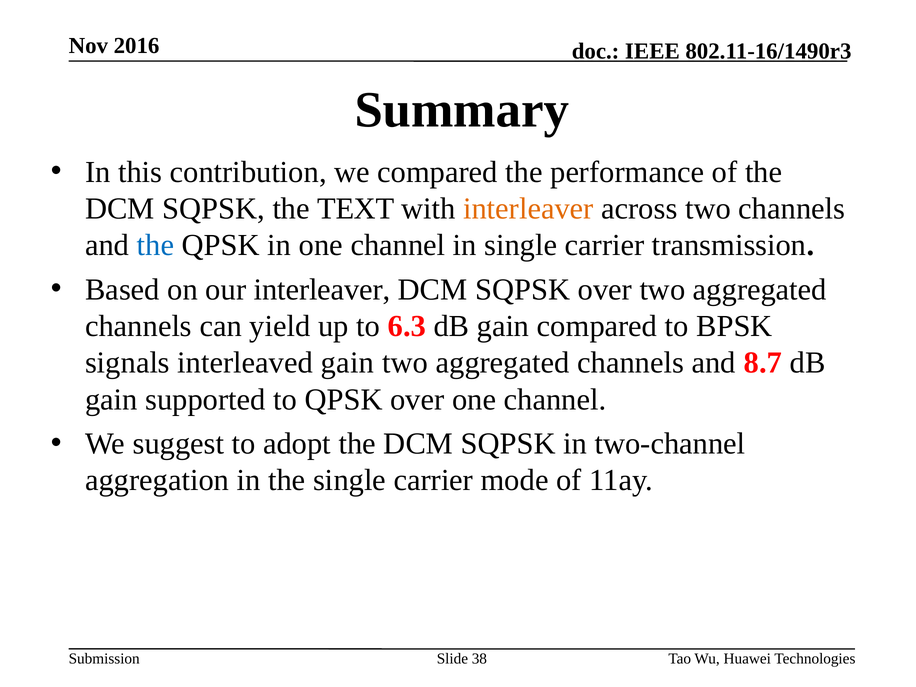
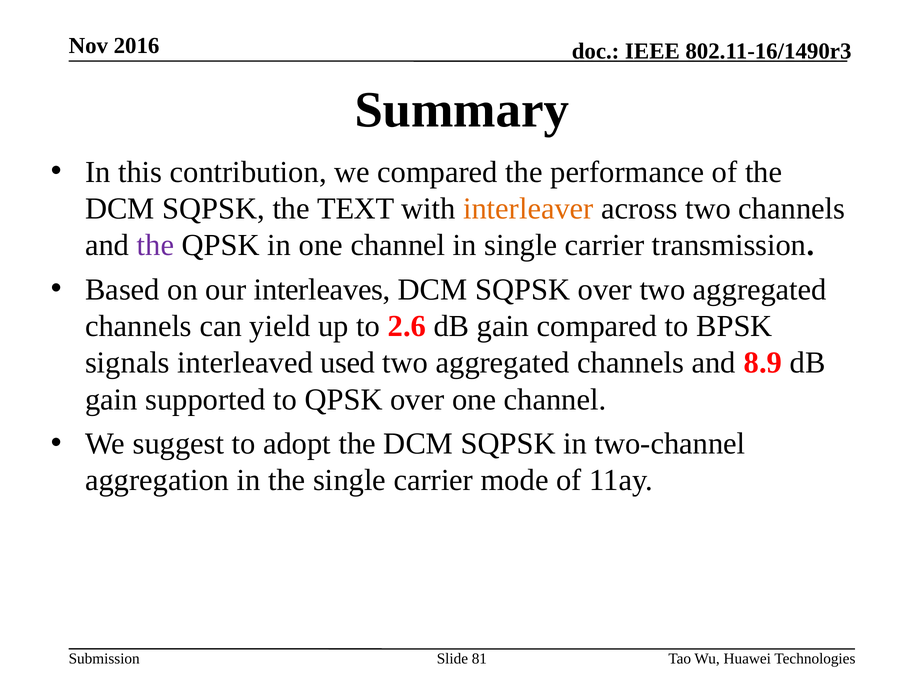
the at (155, 245) colour: blue -> purple
our interleaver: interleaver -> interleaves
6.3: 6.3 -> 2.6
interleaved gain: gain -> used
8.7: 8.7 -> 8.9
38: 38 -> 81
